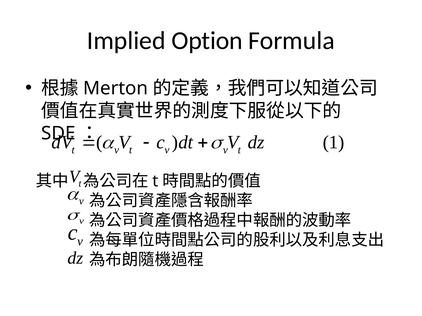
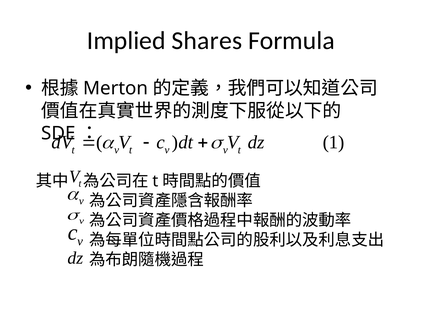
Option: Option -> Shares
